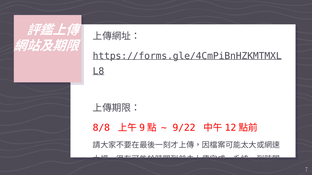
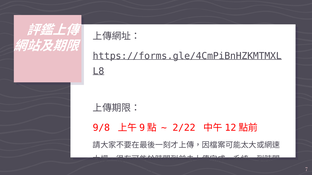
8/8: 8/8 -> 9/8
9/22: 9/22 -> 2/22
